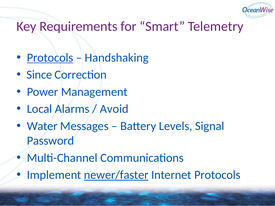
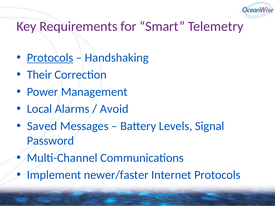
Since: Since -> Their
Water: Water -> Saved
newer/faster underline: present -> none
